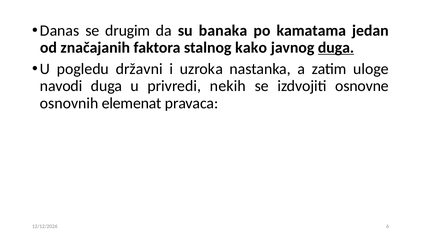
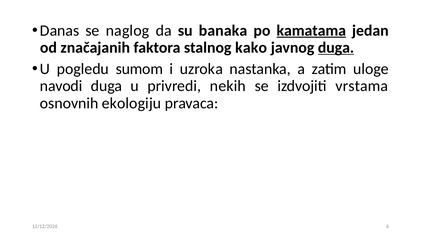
drugim: drugim -> naglog
kamatama underline: none -> present
državni: državni -> sumom
osnovne: osnovne -> vrstama
elemenat: elemenat -> ekologiju
